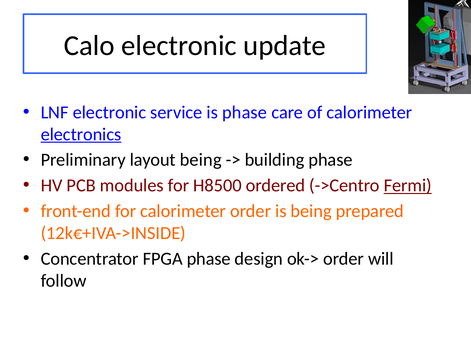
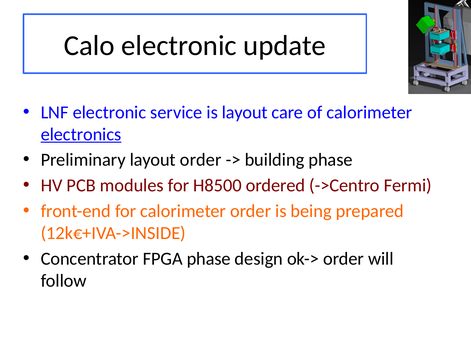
is phase: phase -> layout
layout being: being -> order
Fermi underline: present -> none
